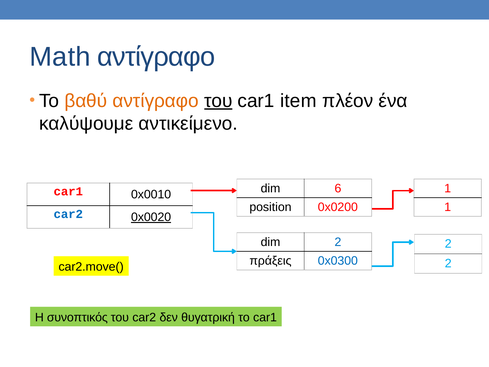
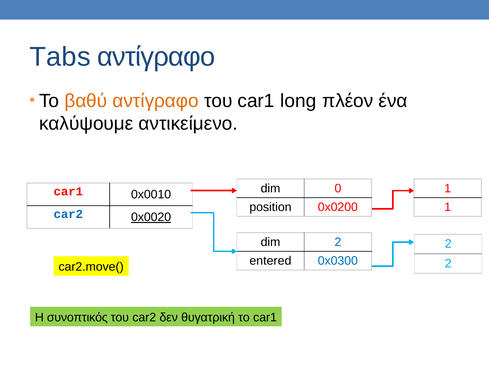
Math: Math -> Tabs
του at (218, 101) underline: present -> none
item: item -> long
6: 6 -> 0
πράξεις: πράξεις -> entered
